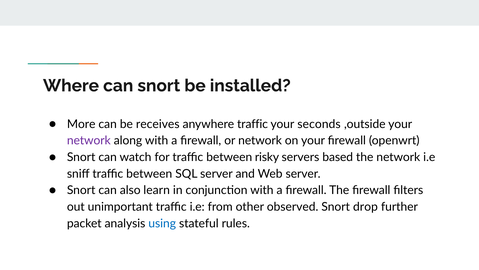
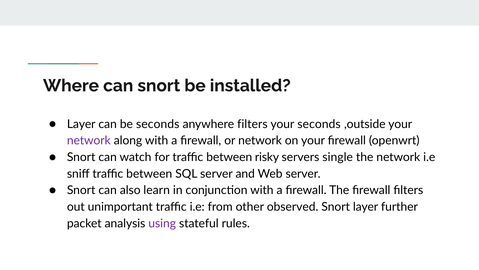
More at (81, 124): More -> Layer
be receives: receives -> seconds
anywhere traffic: traffic -> filters
based: based -> single
Snort drop: drop -> layer
using colour: blue -> purple
